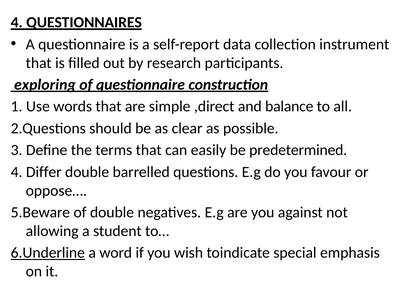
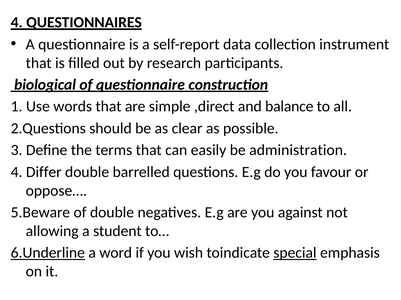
exploring: exploring -> biological
predetermined: predetermined -> administration
special underline: none -> present
